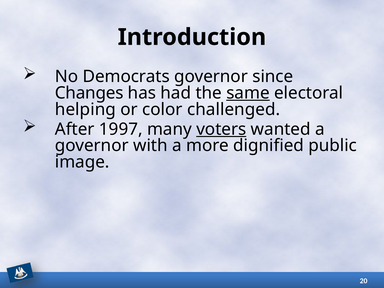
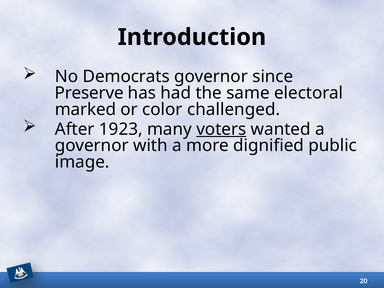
Changes: Changes -> Preserve
same underline: present -> none
helping: helping -> marked
1997: 1997 -> 1923
